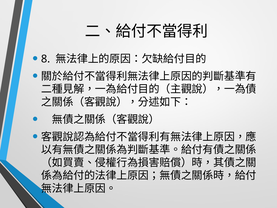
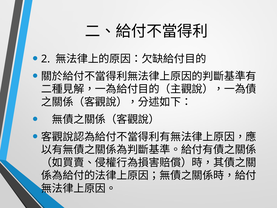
8: 8 -> 2
